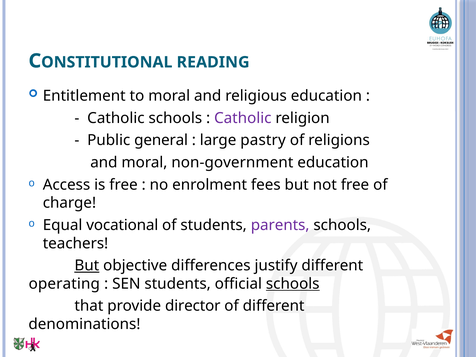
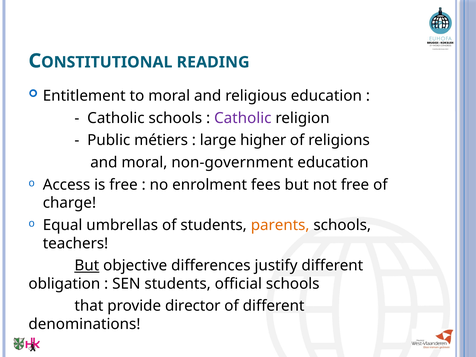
general: general -> métiers
pastry: pastry -> higher
vocational: vocational -> umbrellas
parents colour: purple -> orange
operating: operating -> obligation
schools at (293, 284) underline: present -> none
